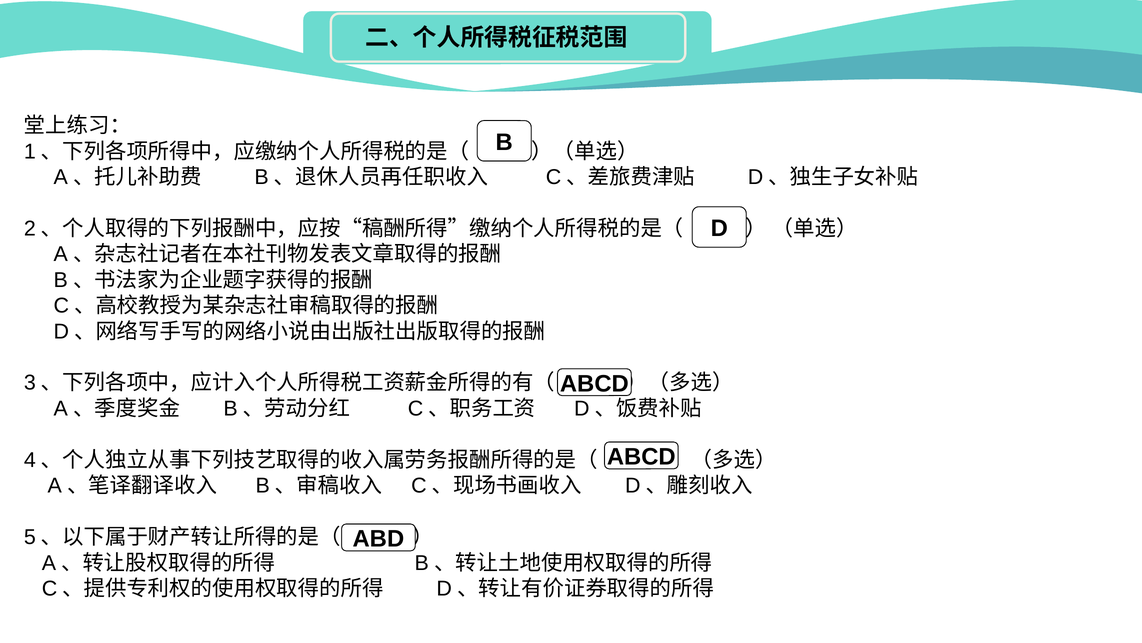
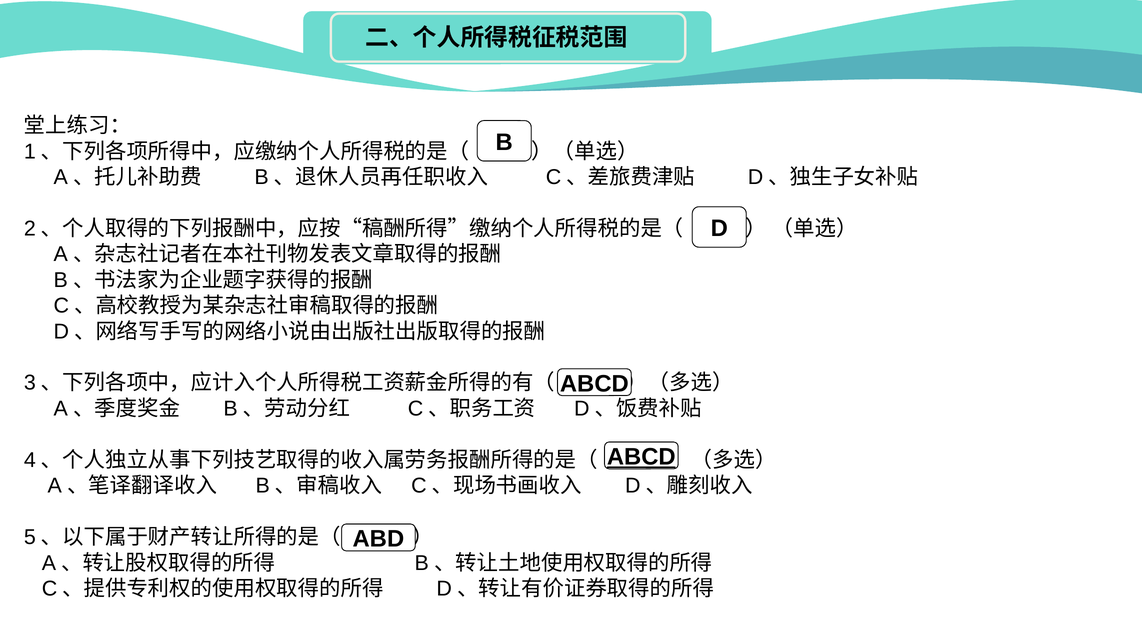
ABCD at (641, 457) underline: none -> present
